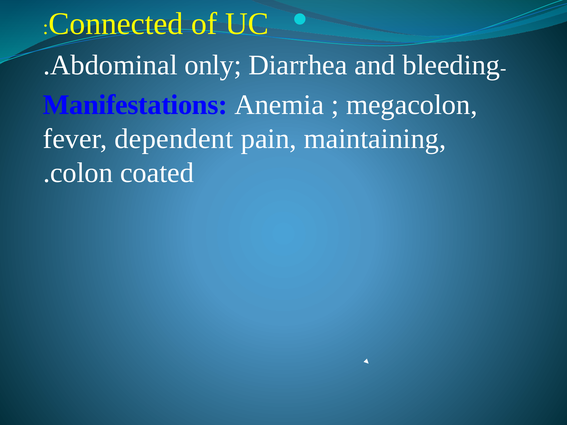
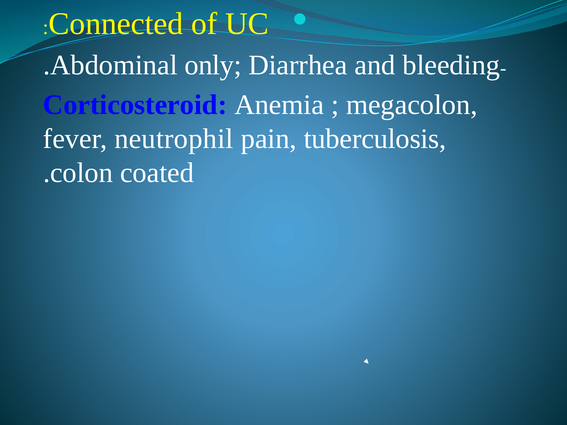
Manifestations: Manifestations -> Corticosteroid
dependent: dependent -> neutrophil
maintaining: maintaining -> tuberculosis
